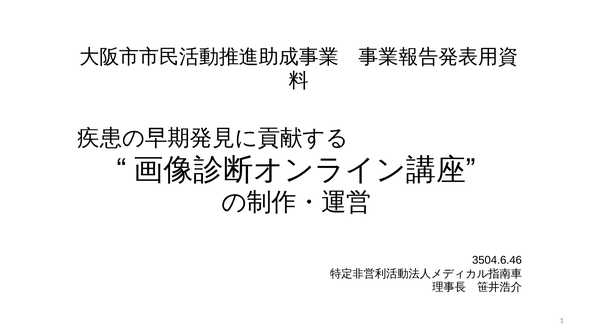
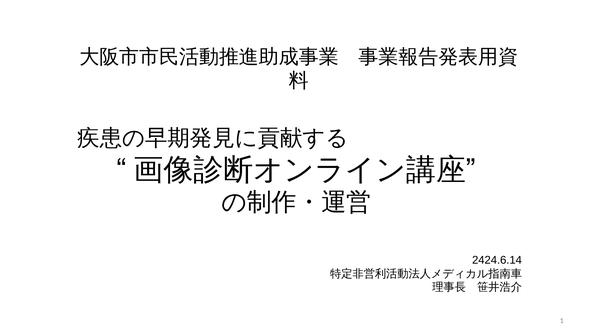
3504.6.46: 3504.6.46 -> 2424.6.14
